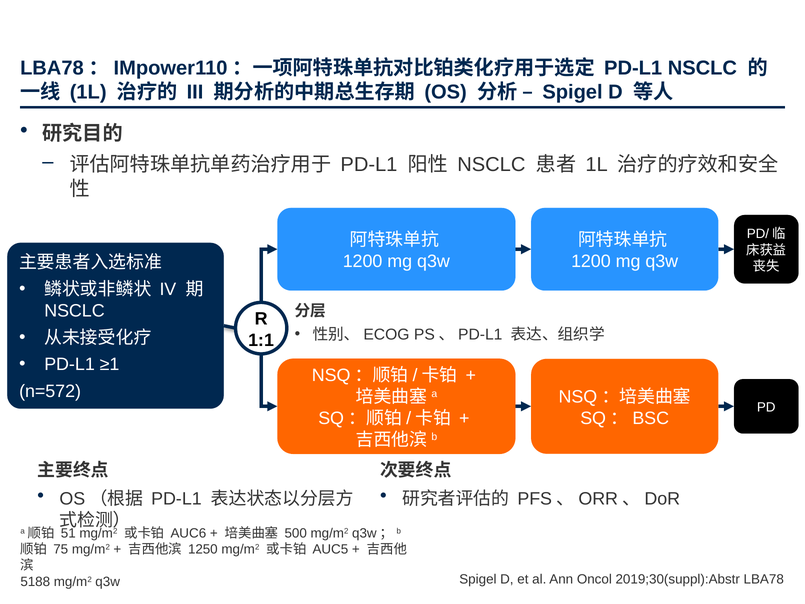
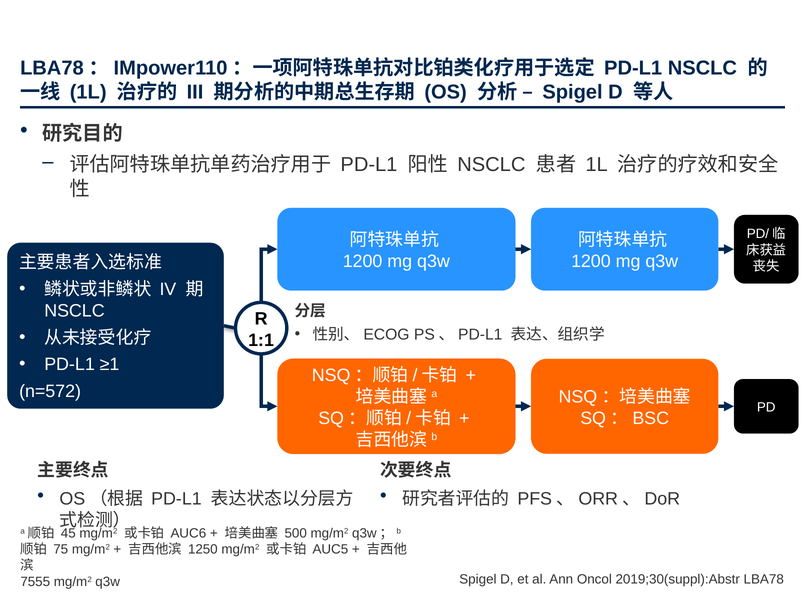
51: 51 -> 45
5188: 5188 -> 7555
